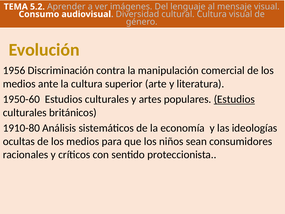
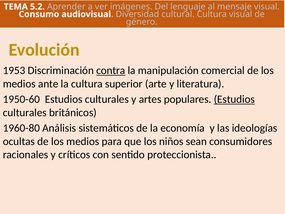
1956: 1956 -> 1953
contra underline: none -> present
1910-80: 1910-80 -> 1960-80
